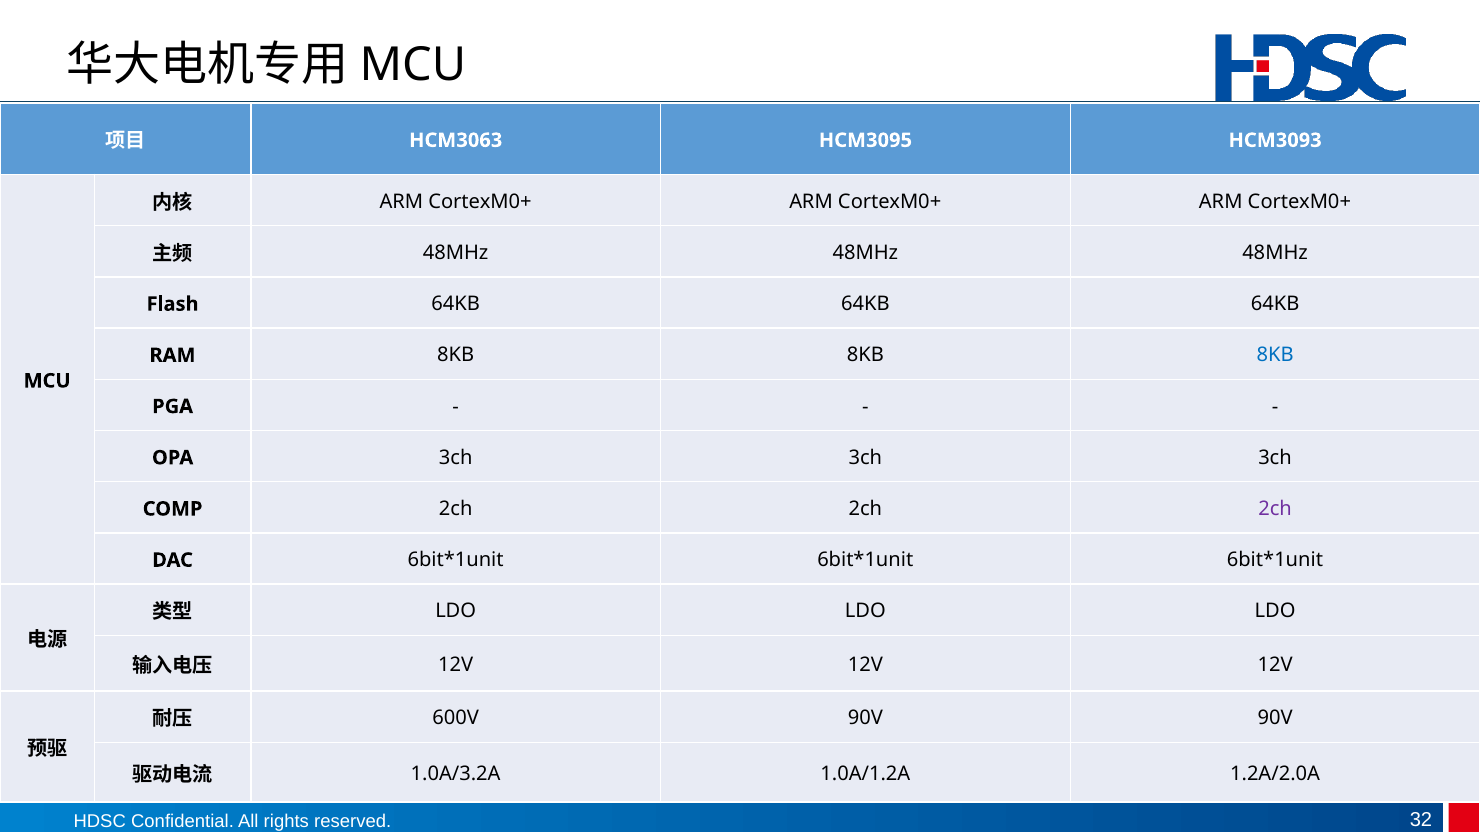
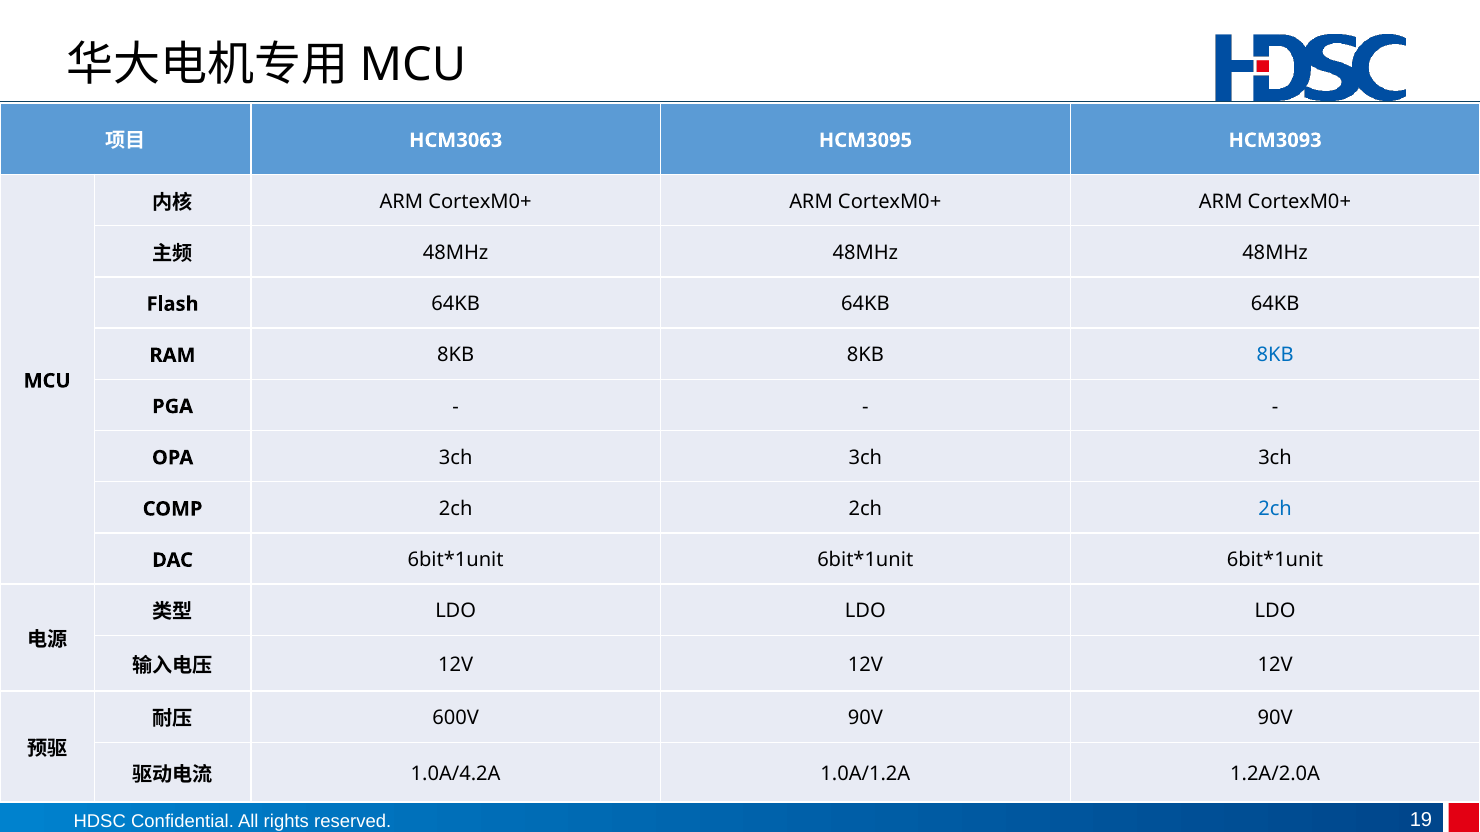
2ch at (1275, 509) colour: purple -> blue
1.0A/3.2A: 1.0A/3.2A -> 1.0A/4.2A
32: 32 -> 19
